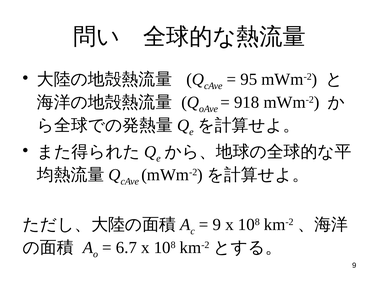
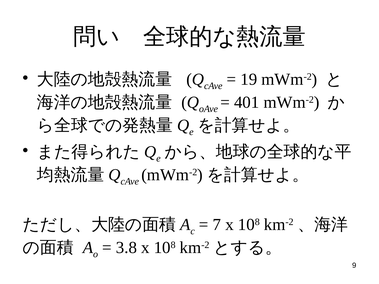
95: 95 -> 19
918: 918 -> 401
9 at (217, 225): 9 -> 7
6.7: 6.7 -> 3.8
